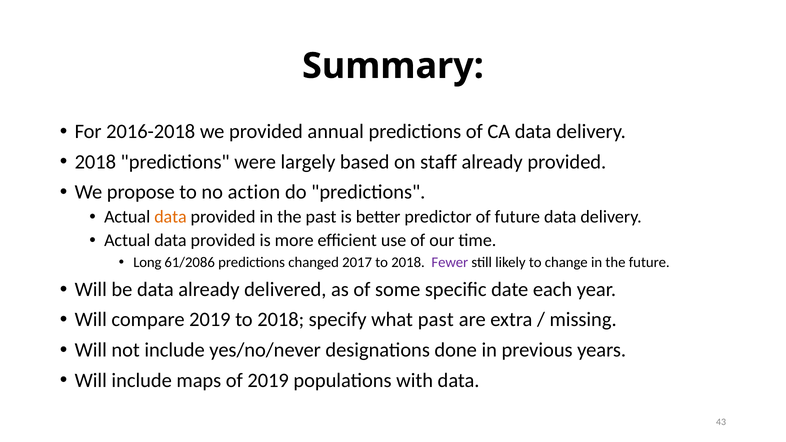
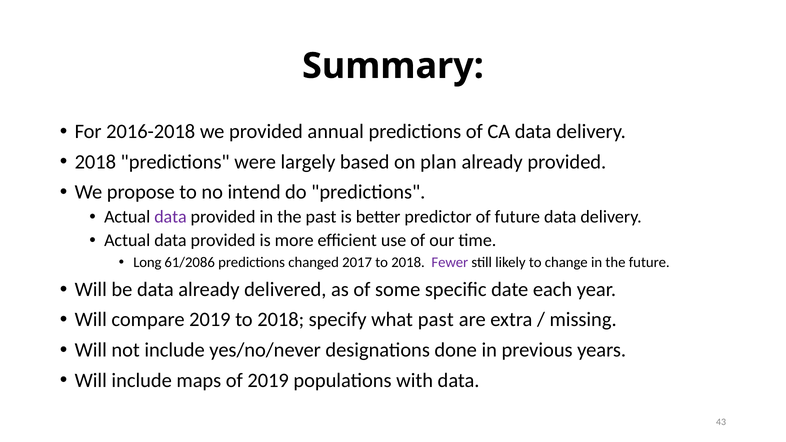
staff: staff -> plan
action: action -> intend
data at (170, 217) colour: orange -> purple
